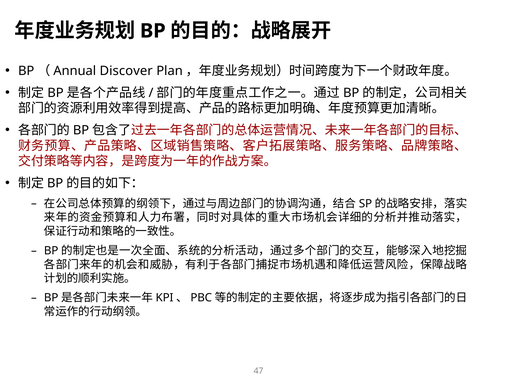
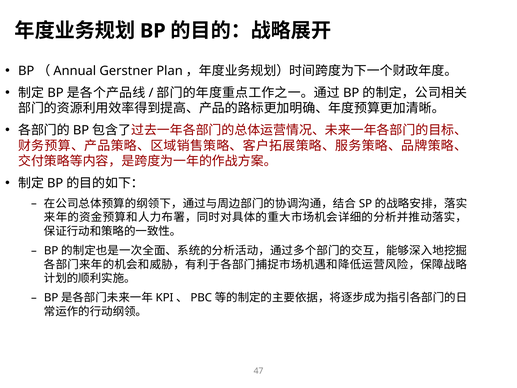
Discover: Discover -> Gerstner
